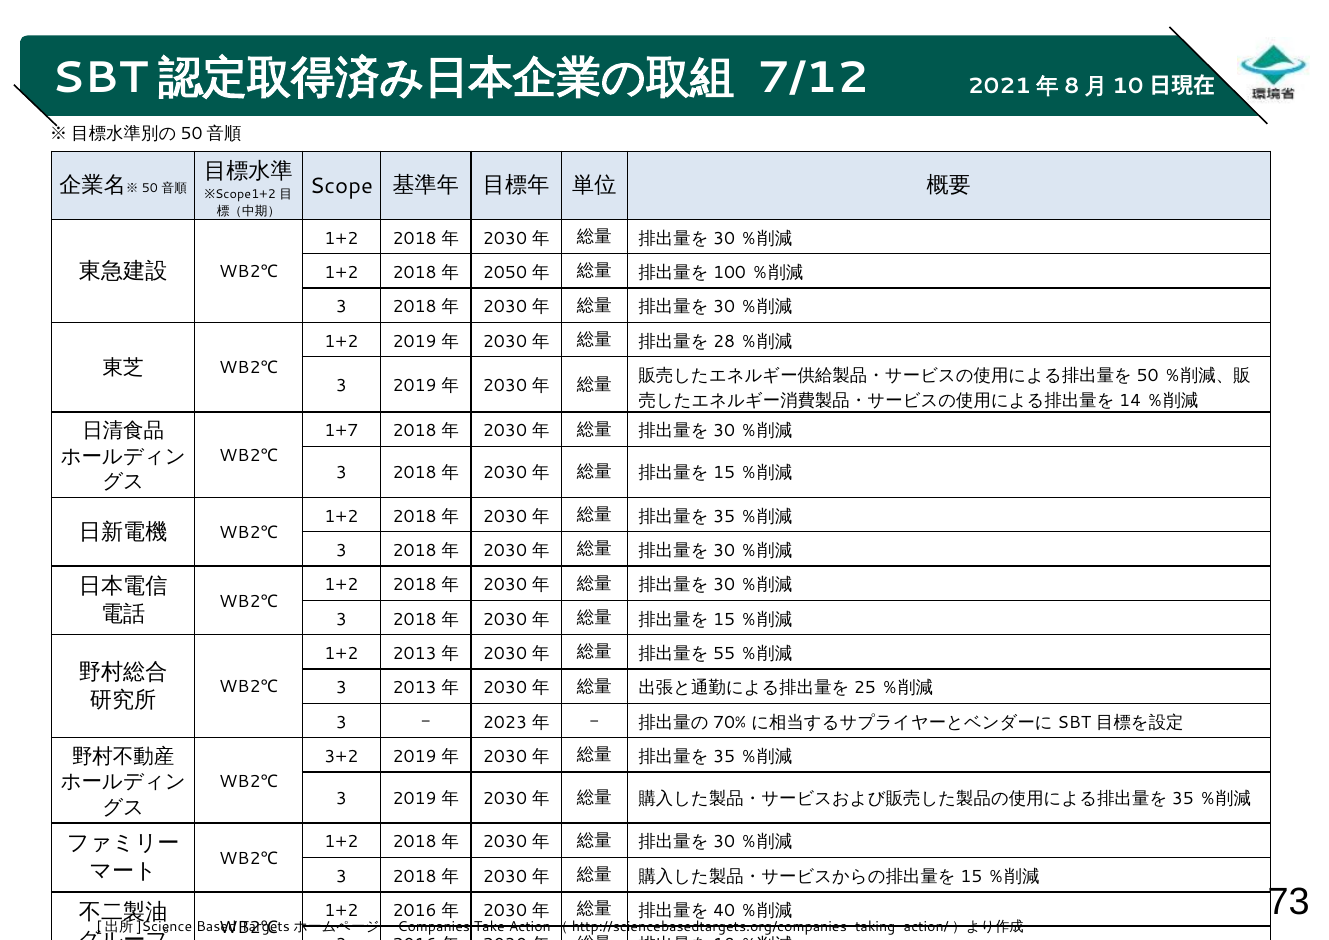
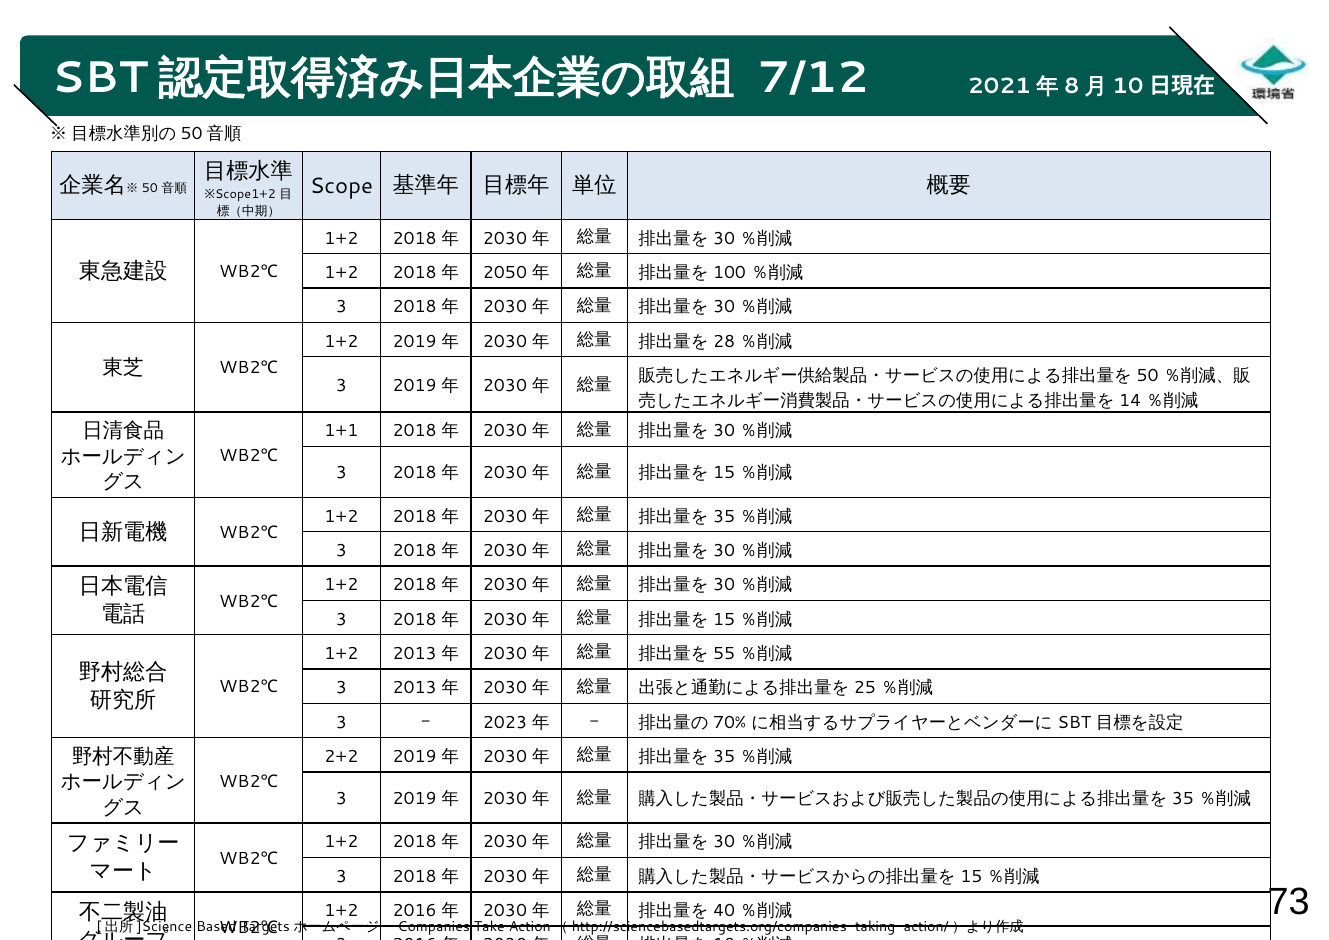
1+7: 1+7 -> 1+1
3+2: 3+2 -> 2+2
